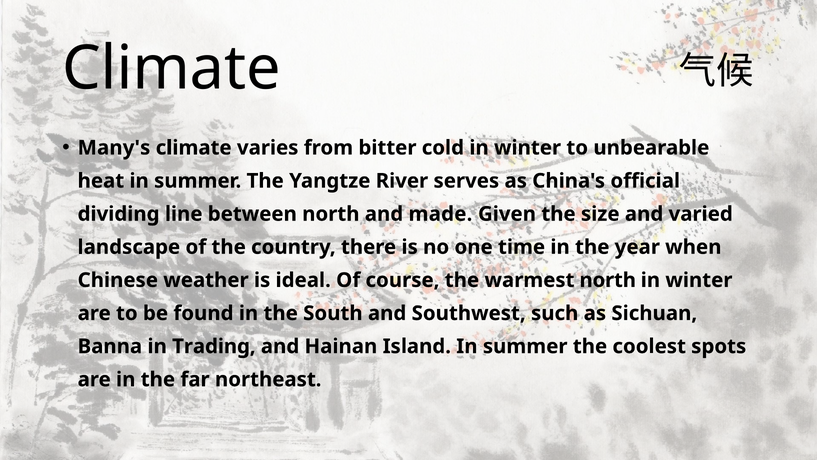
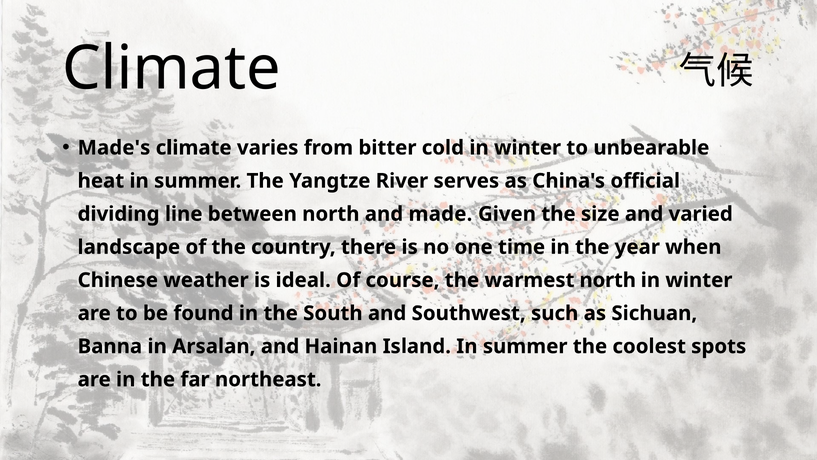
Many's: Many's -> Made's
Trading: Trading -> Arsalan
